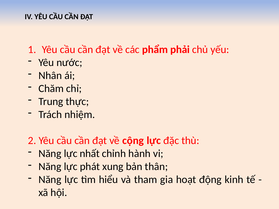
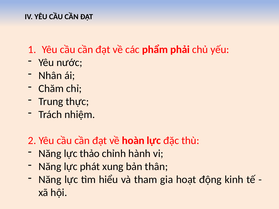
cộng: cộng -> hoàn
nhất: nhất -> thảo
